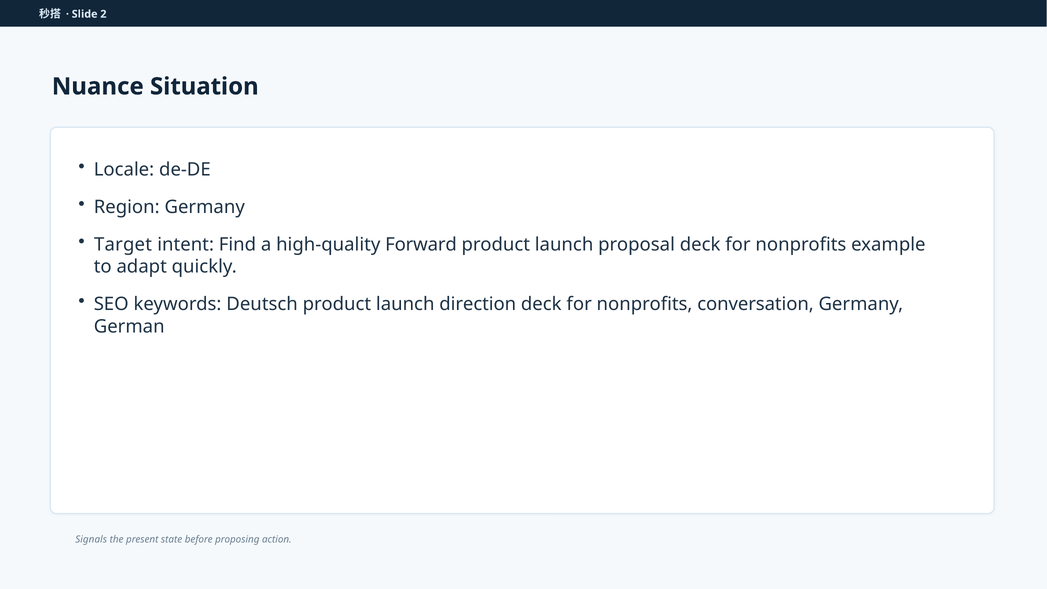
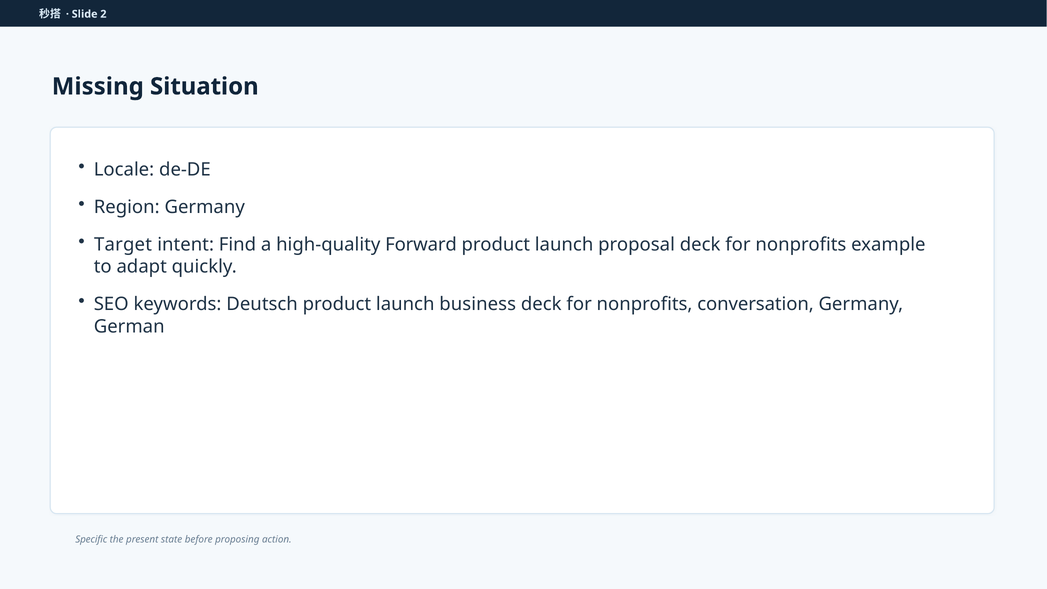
Nuance: Nuance -> Missing
direction: direction -> business
Signals: Signals -> Specific
